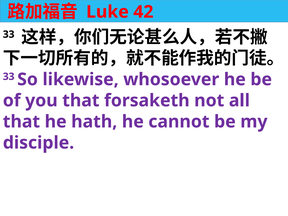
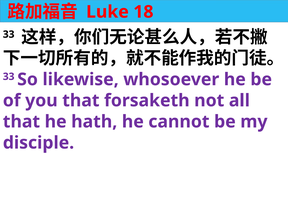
42: 42 -> 18
